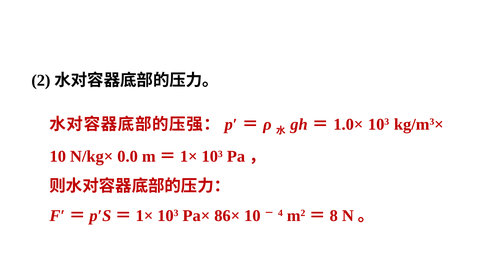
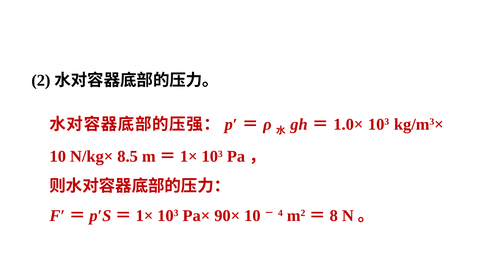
0.0: 0.0 -> 8.5
86×: 86× -> 90×
